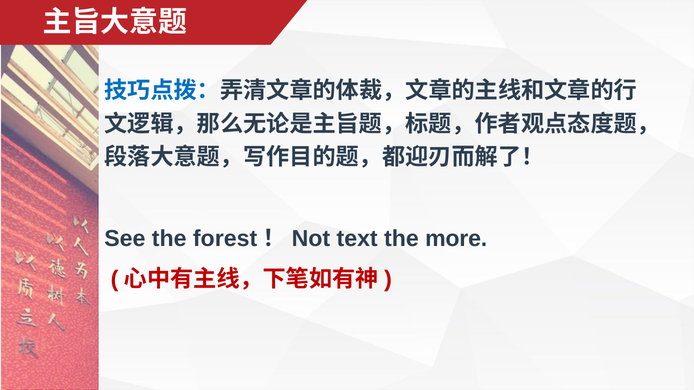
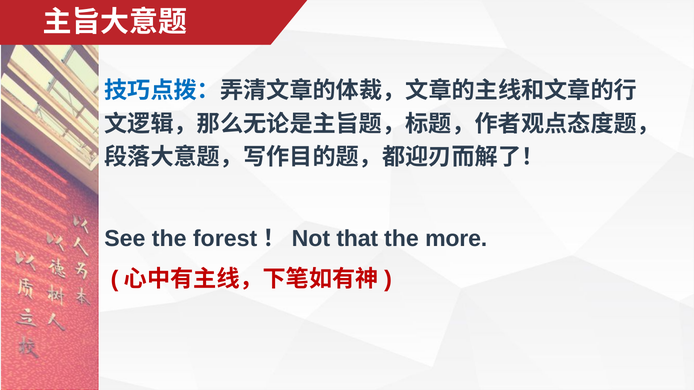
text: text -> that
